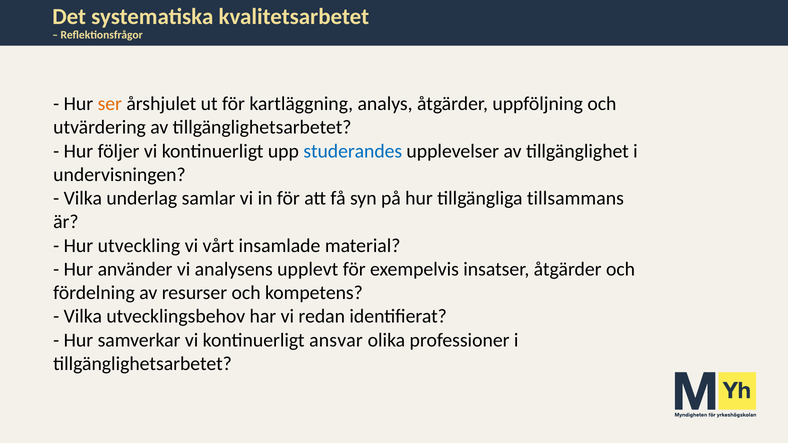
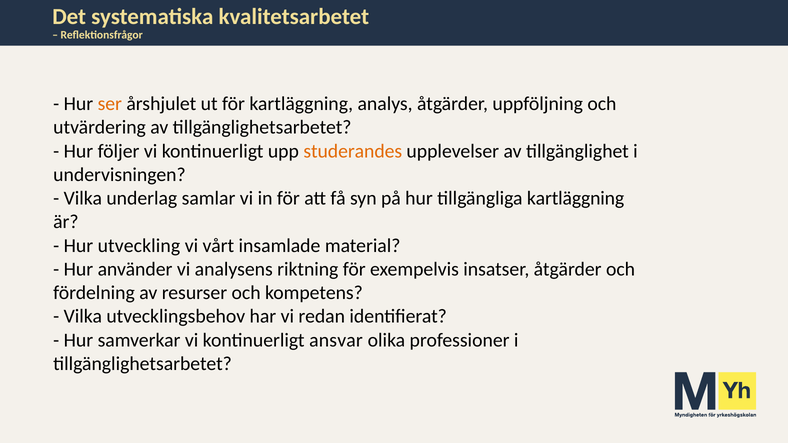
studerandes colour: blue -> orange
tillgängliga tillsammans: tillsammans -> kartläggning
upplevt: upplevt -> riktning
